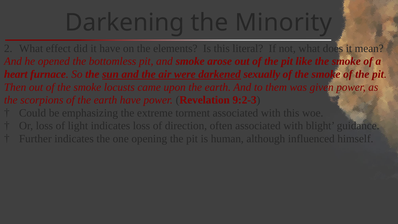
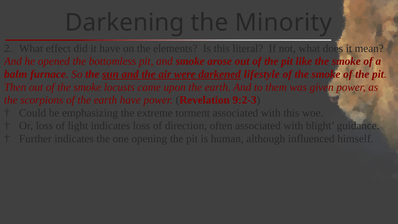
heart: heart -> balm
sexually: sexually -> lifestyle
